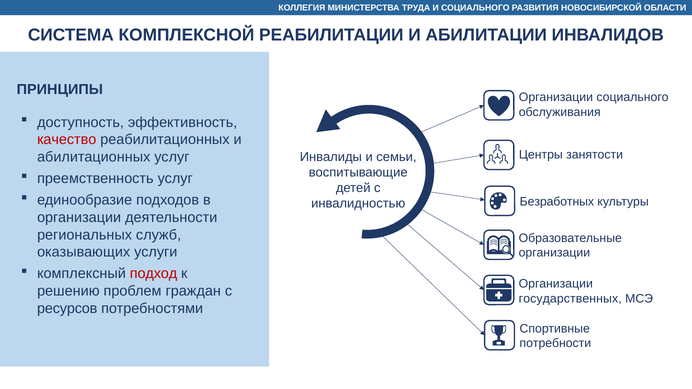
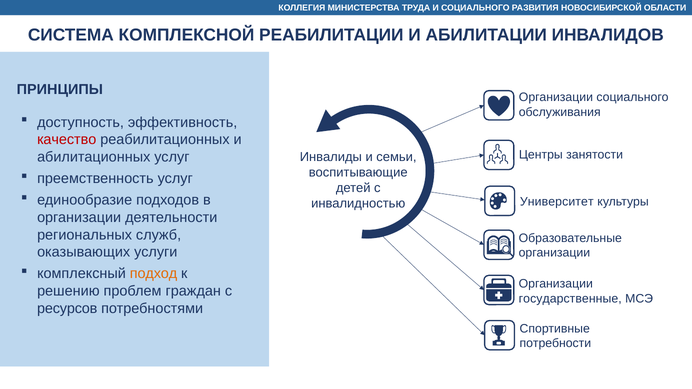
Безработных: Безработных -> Университет
подход colour: red -> orange
государственных: государственных -> государственные
